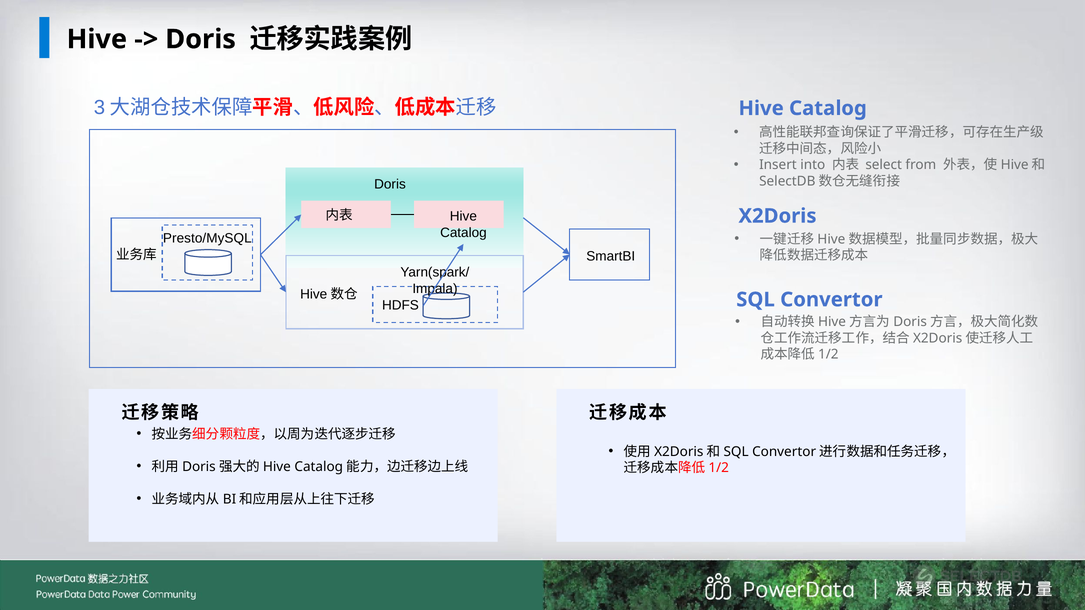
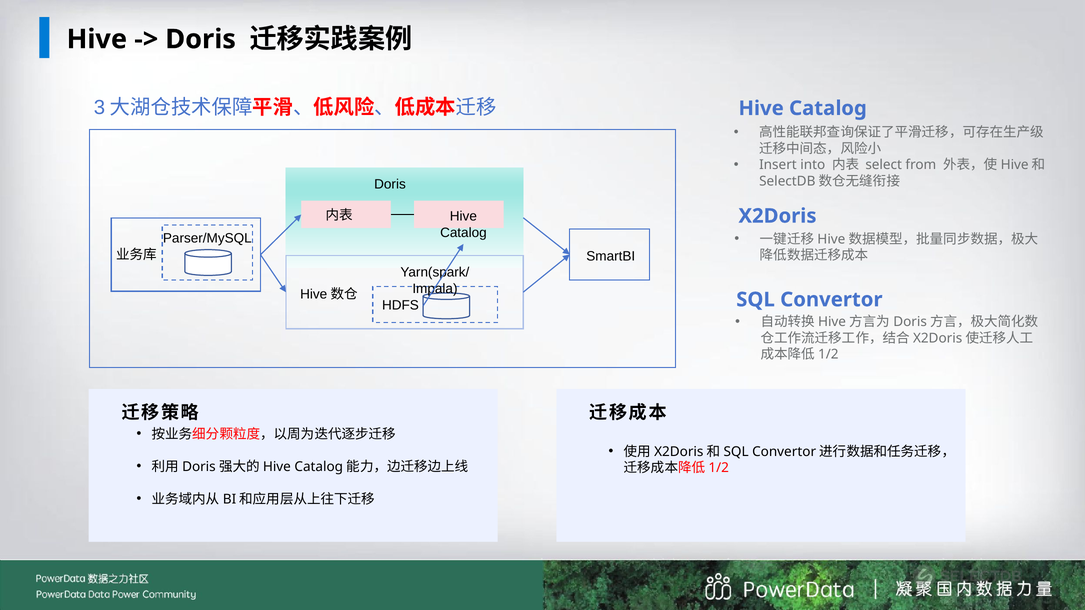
Presto/MySQL: Presto/MySQL -> Parser/MySQL
